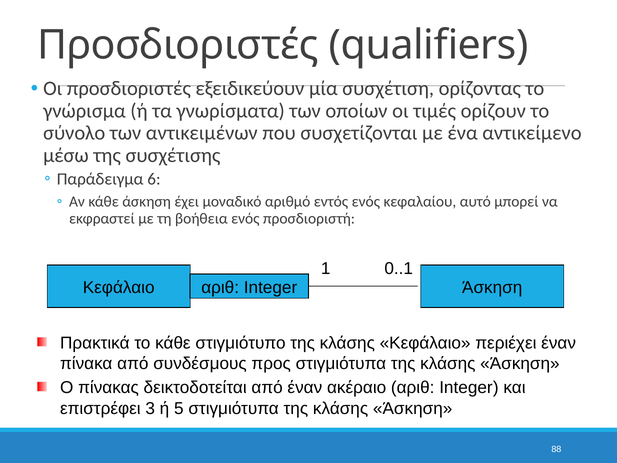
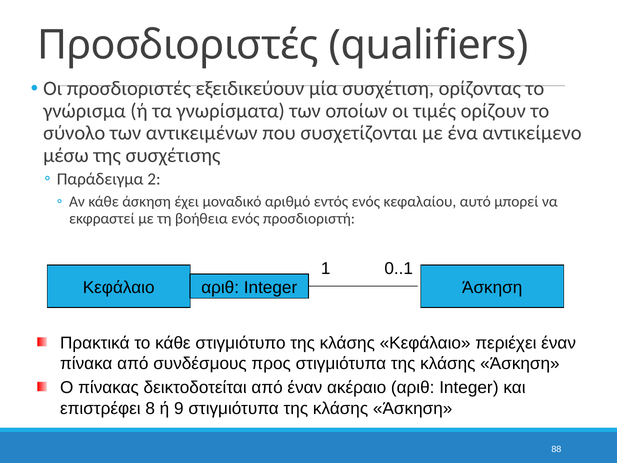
6: 6 -> 2
3: 3 -> 8
5: 5 -> 9
